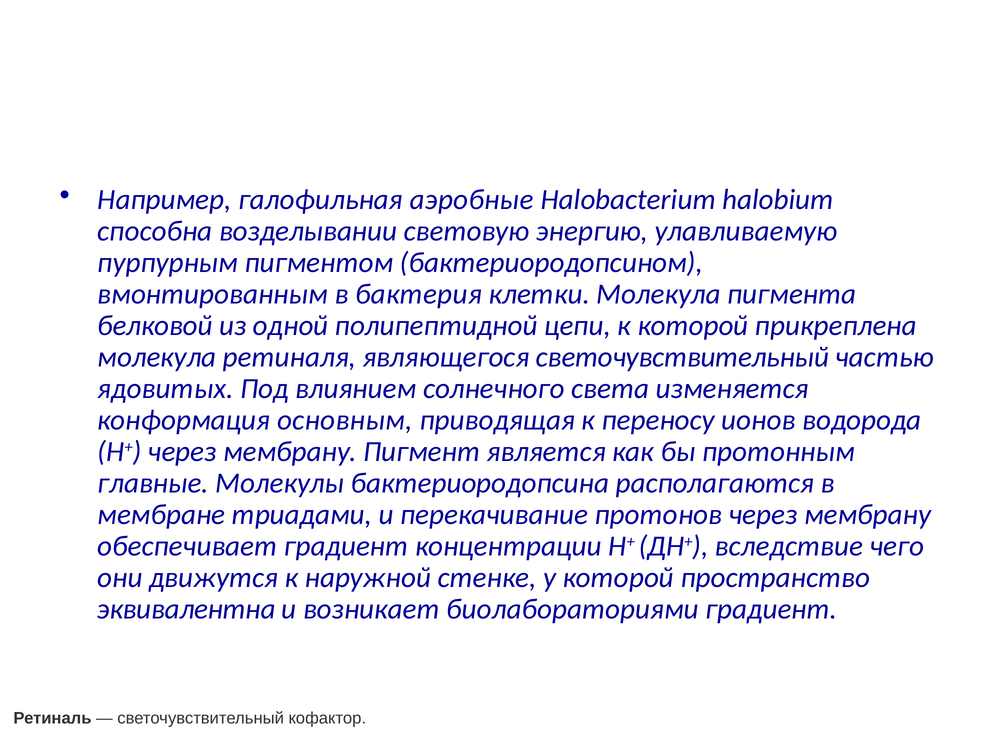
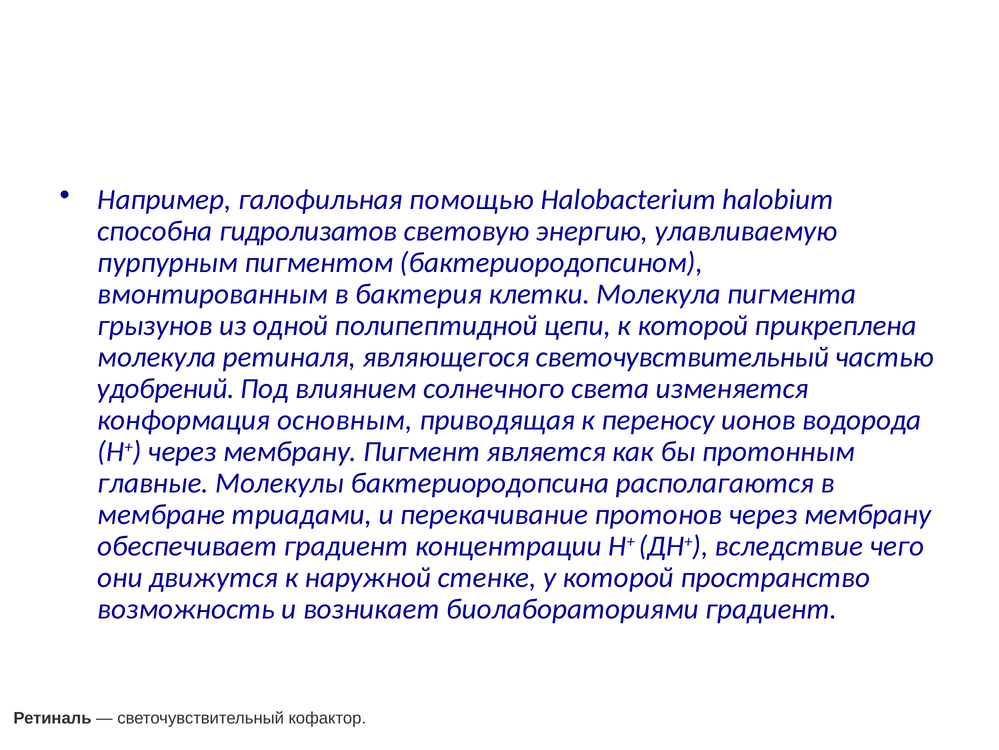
аэробные: аэробные -> помощью
возделывании: возделывании -> гидролизатов
белковой: белковой -> грызунов
ядовитых: ядовитых -> удобрений
эквивалентна: эквивалентна -> возможность
